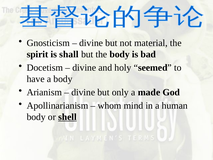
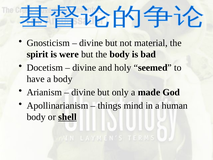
shall: shall -> were
whom: whom -> things
